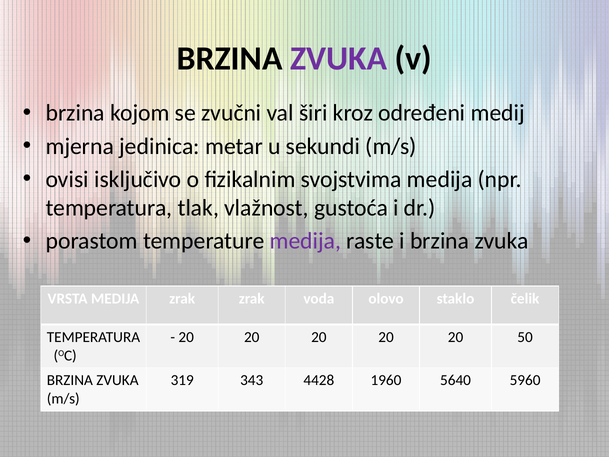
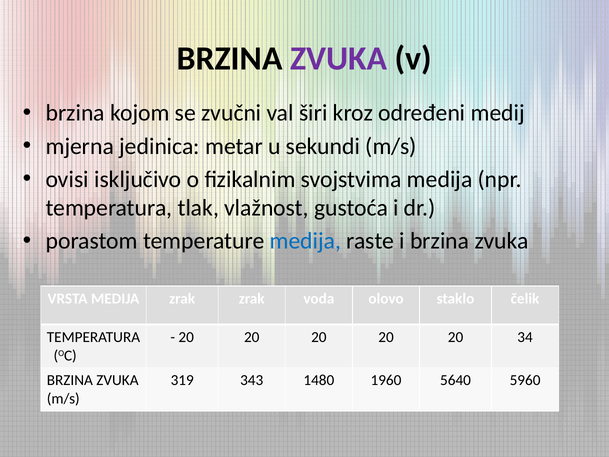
medija at (305, 241) colour: purple -> blue
50: 50 -> 34
4428: 4428 -> 1480
